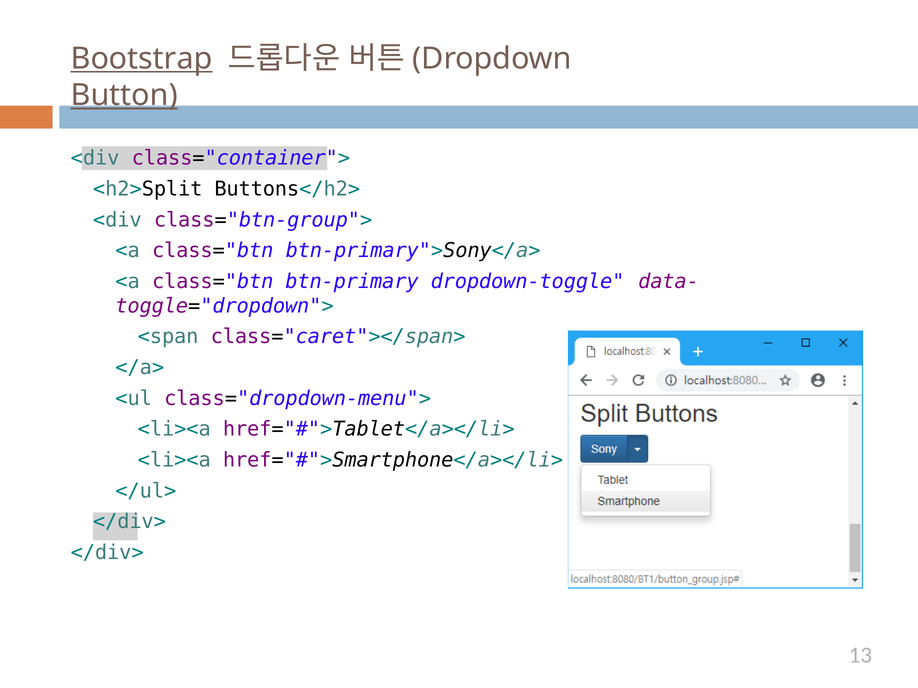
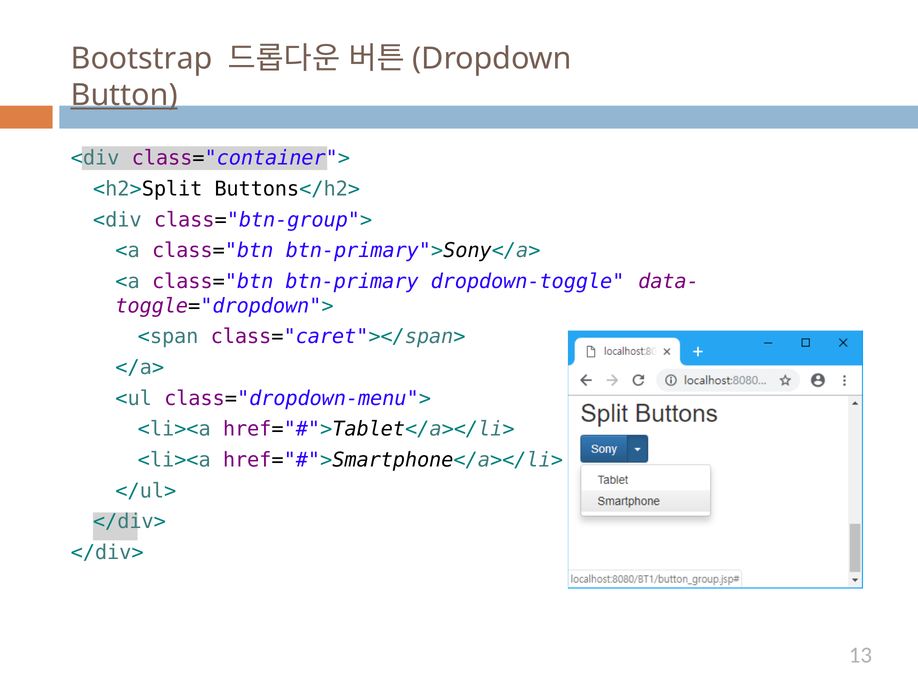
Bootstrap underline: present -> none
